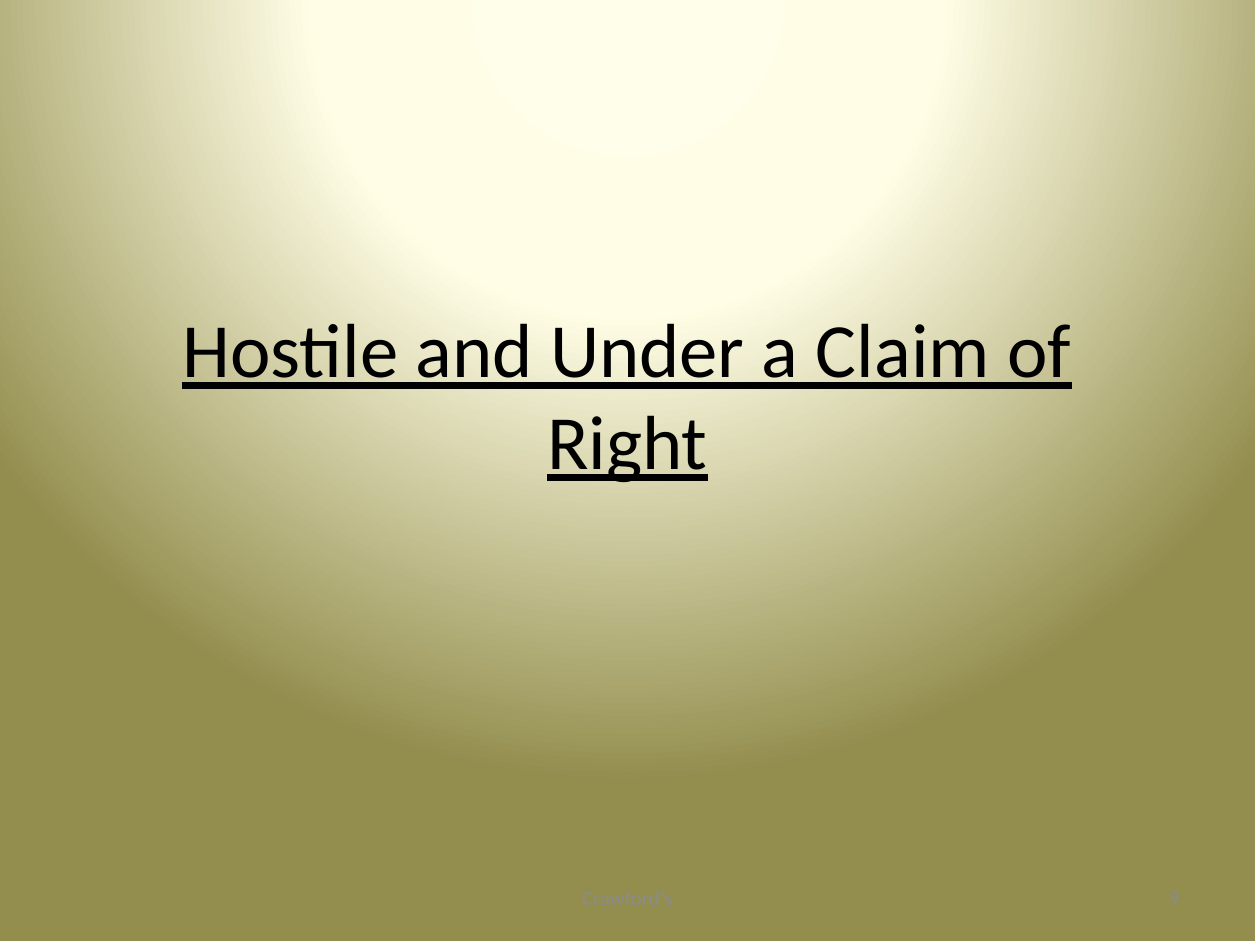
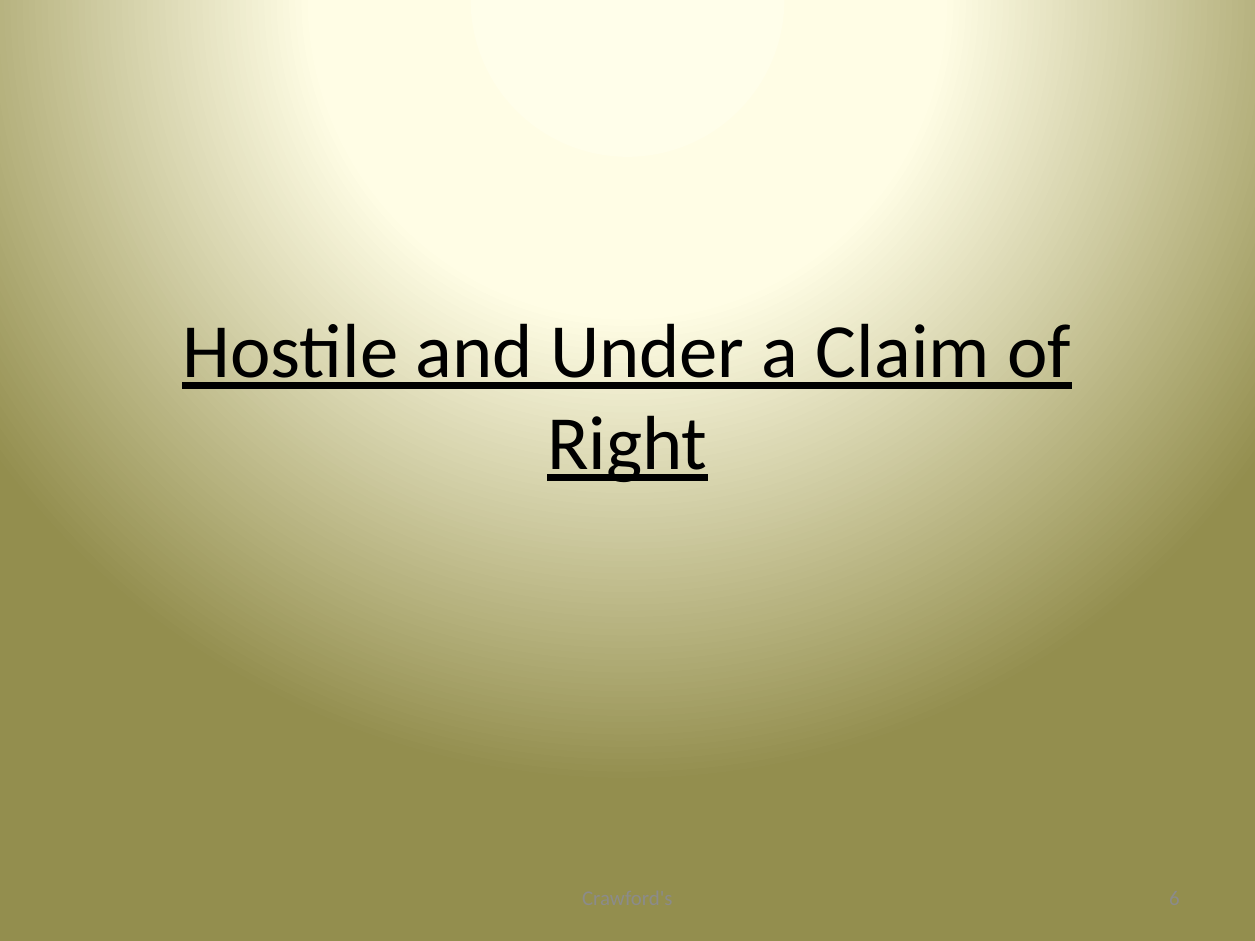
9: 9 -> 6
